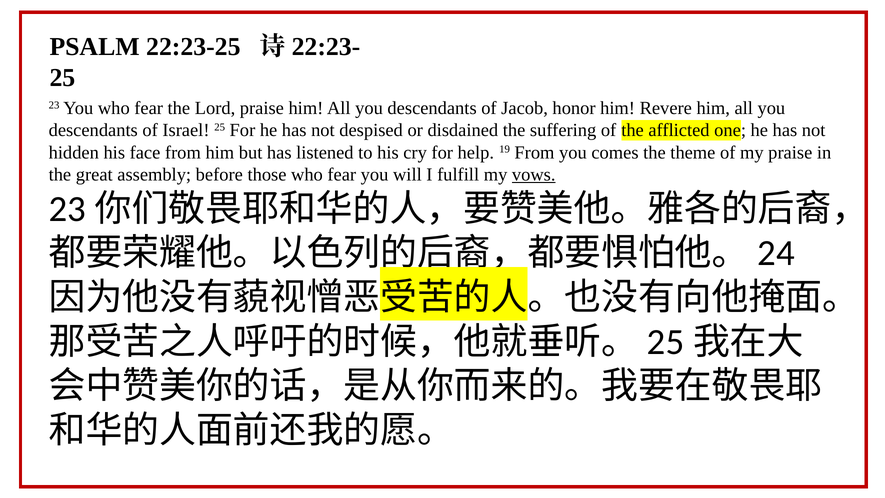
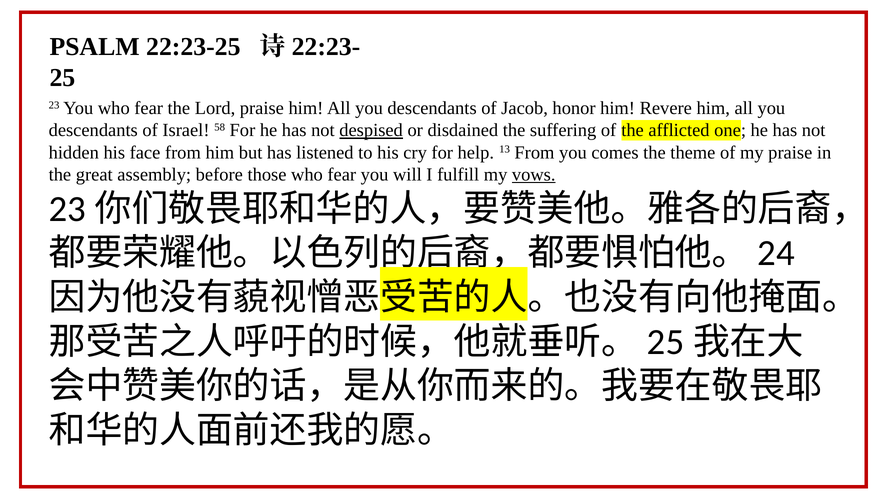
Israel 25: 25 -> 58
despised underline: none -> present
19: 19 -> 13
